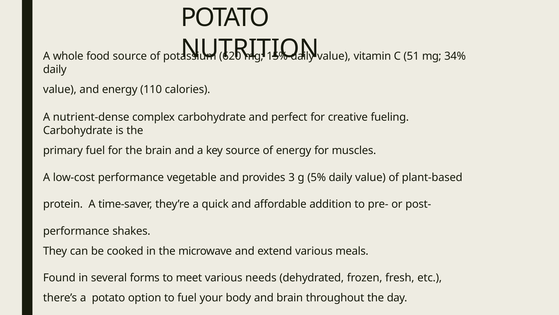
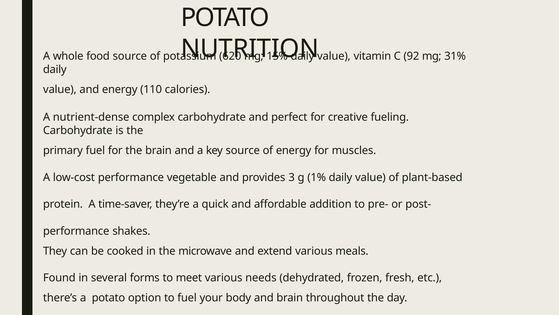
51: 51 -> 92
34%: 34% -> 31%
5%: 5% -> 1%
